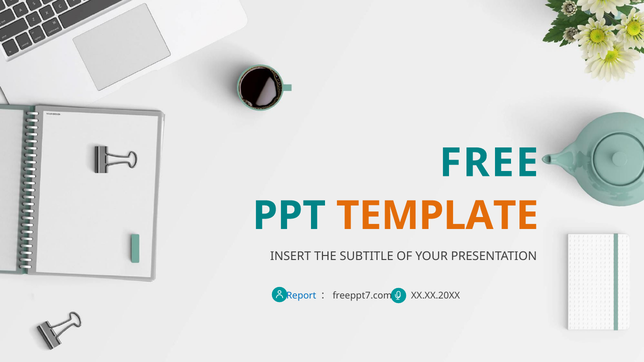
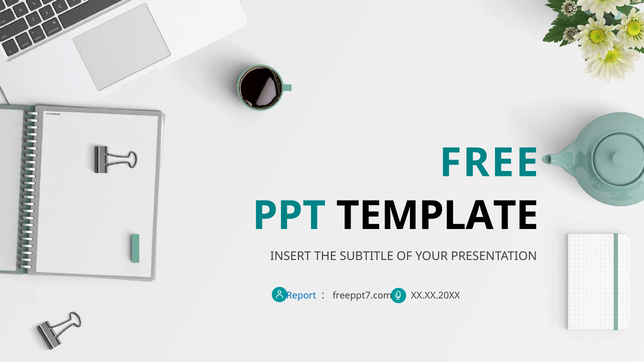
TEMPLATE colour: orange -> black
